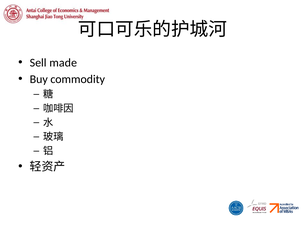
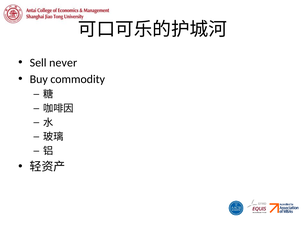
made: made -> never
